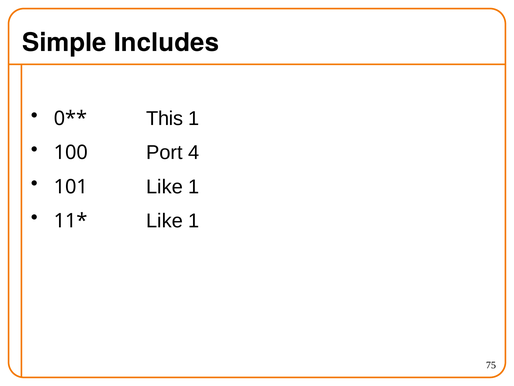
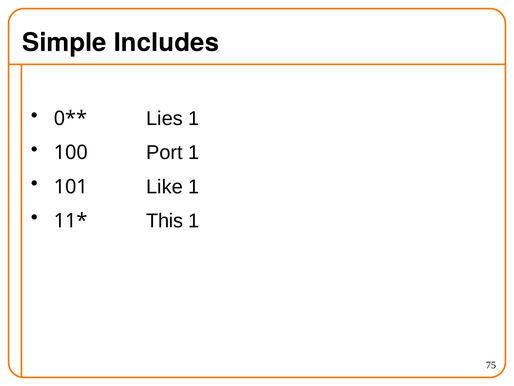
This: This -> Lies
Port 4: 4 -> 1
Like at (165, 220): Like -> This
